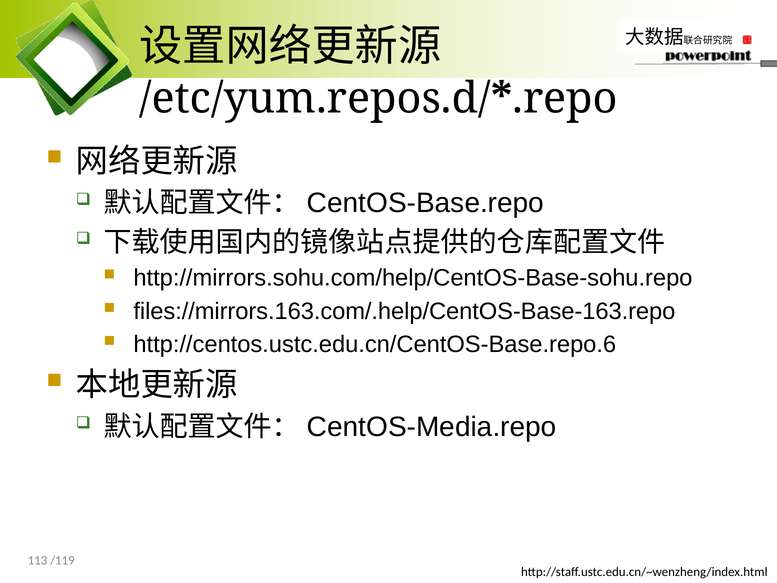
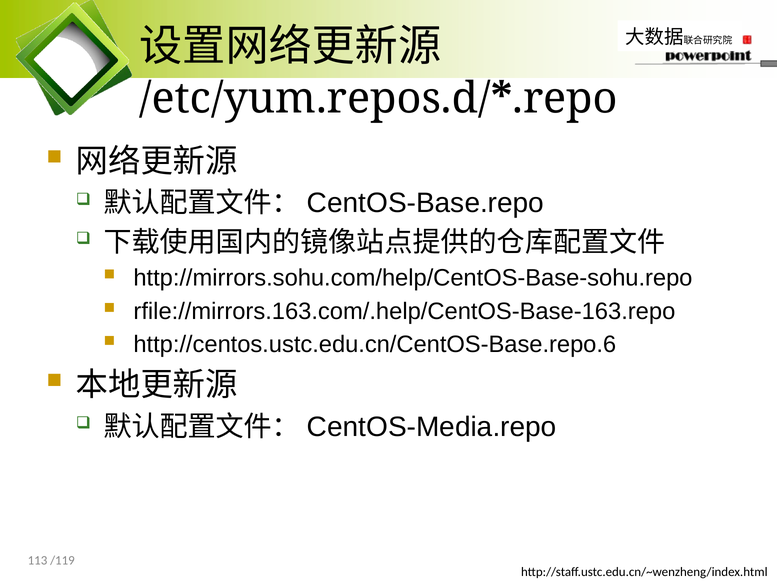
files://mirrors.163.com/.help/CentOS-Base-163.repo: files://mirrors.163.com/.help/CentOS-Base-163.repo -> rfile://mirrors.163.com/.help/CentOS-Base-163.repo
